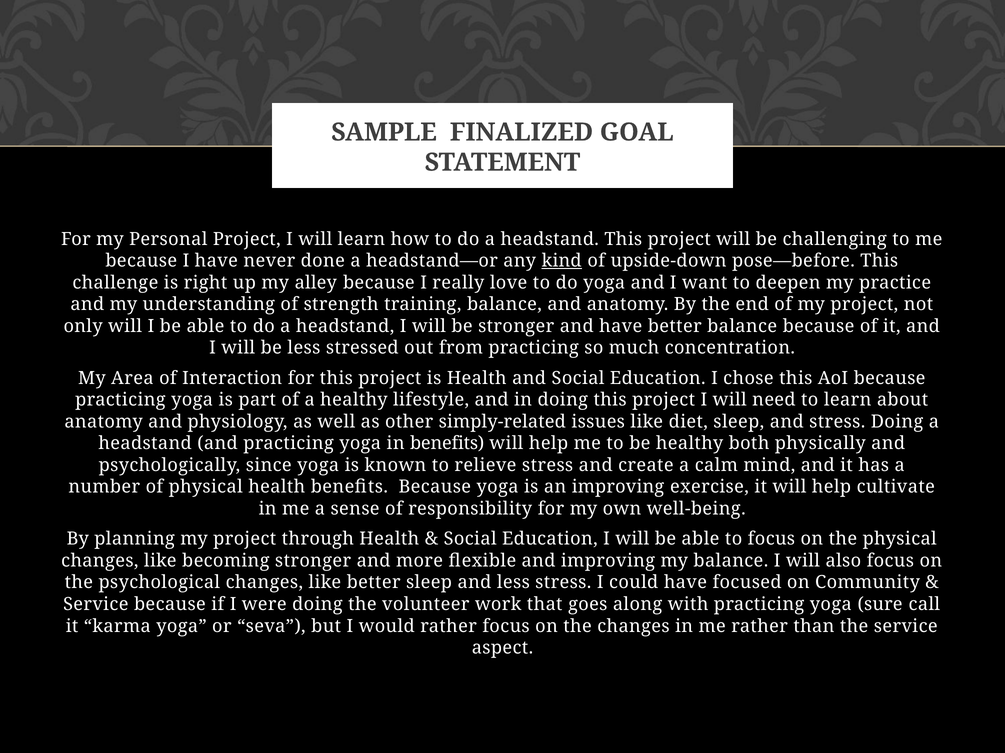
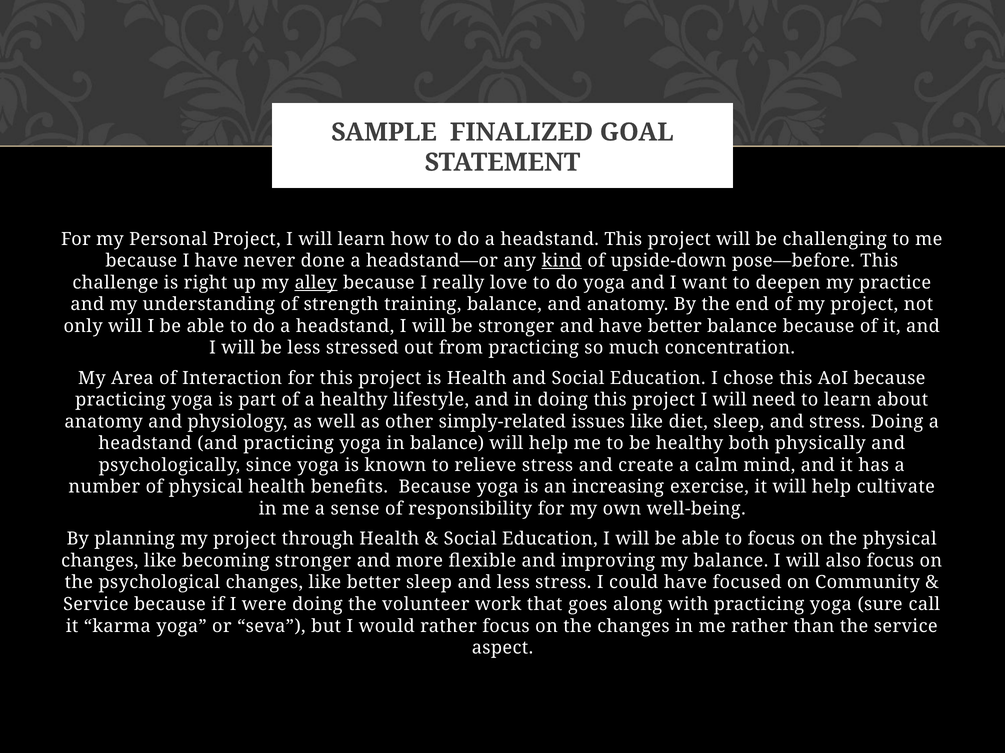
alley underline: none -> present
in benefits: benefits -> balance
an improving: improving -> increasing
